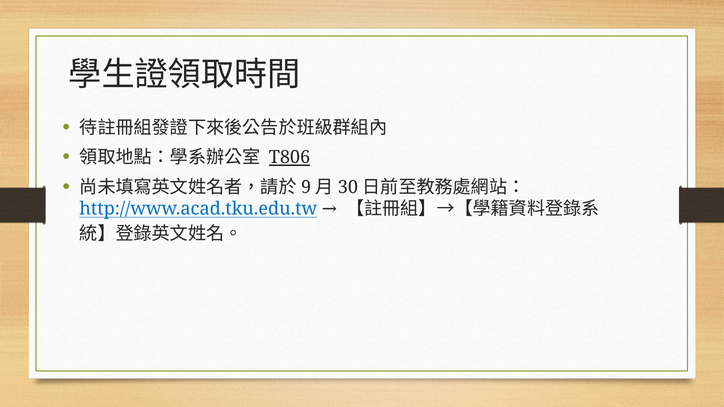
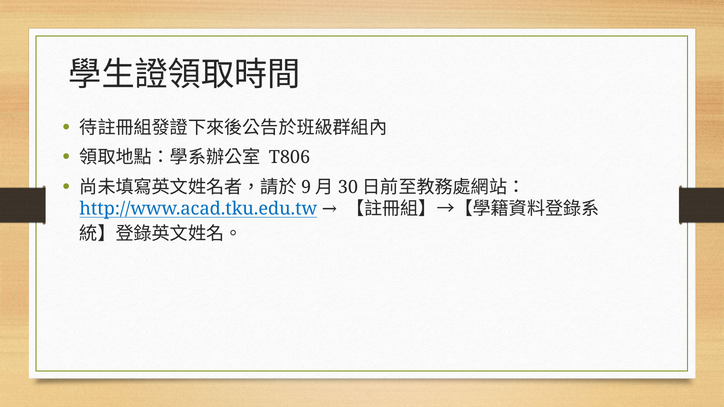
T806 underline: present -> none
